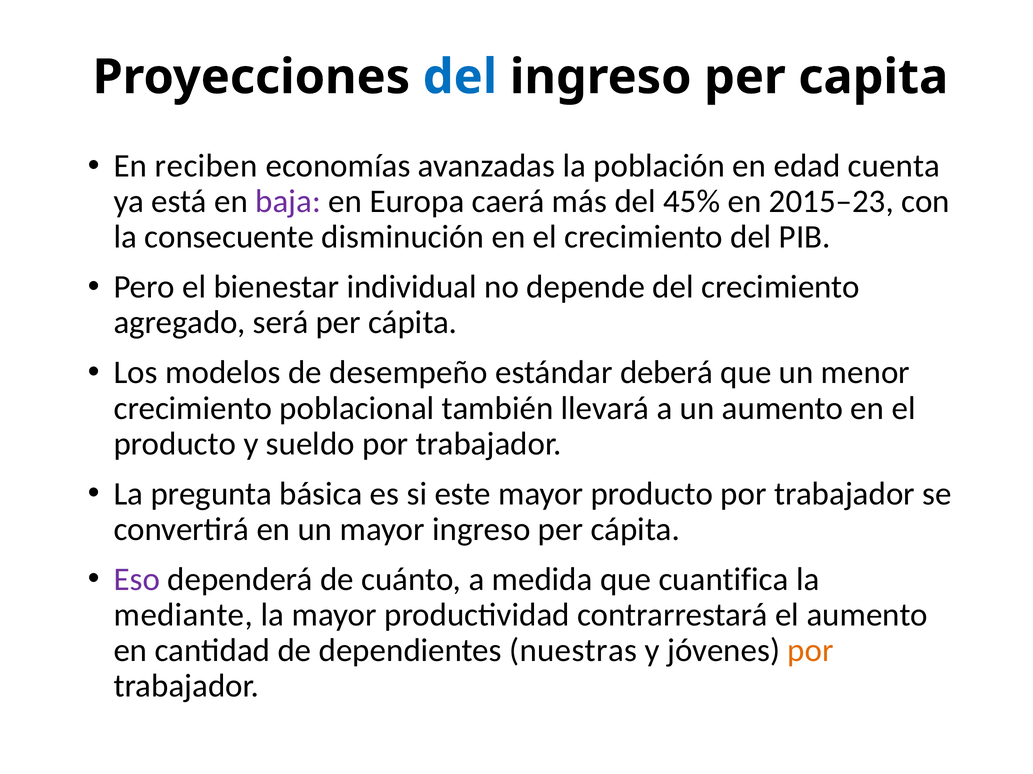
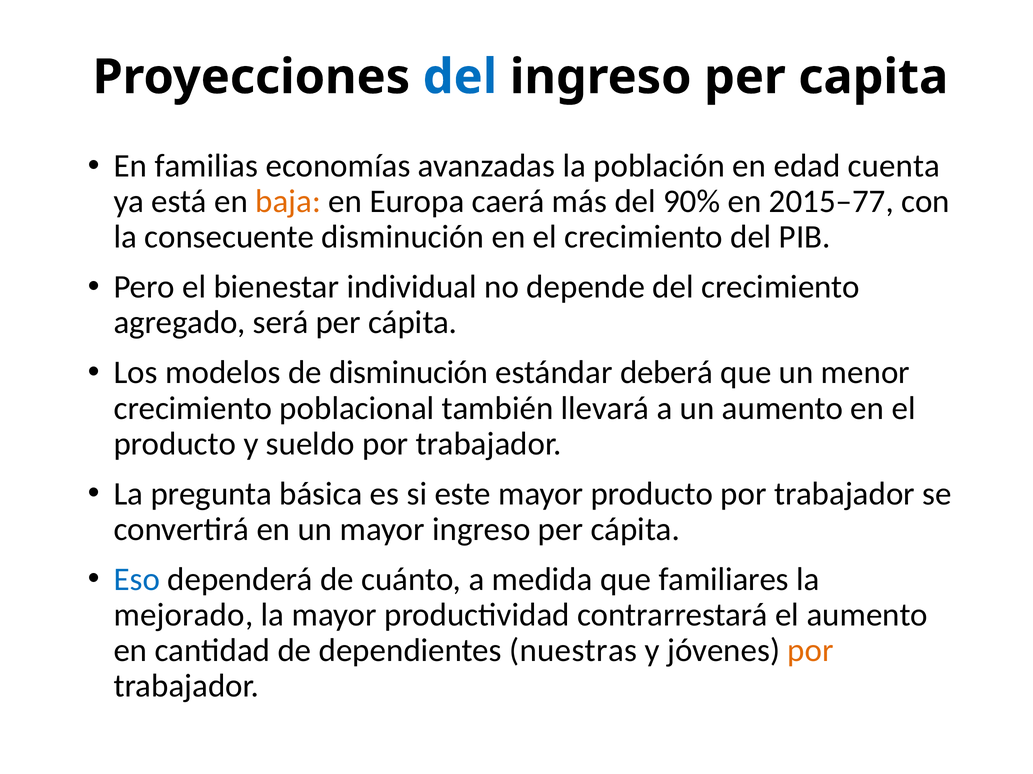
reciben: reciben -> familias
baja colour: purple -> orange
45%: 45% -> 90%
2015–23: 2015–23 -> 2015–77
de desempeño: desempeño -> disminución
Eso colour: purple -> blue
cuantifica: cuantifica -> familiares
mediante: mediante -> mejorado
